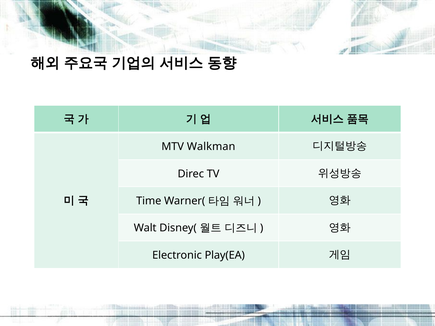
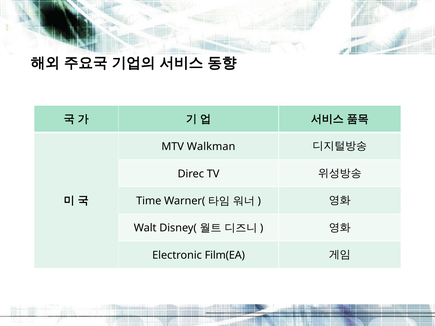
Play(EA: Play(EA -> Film(EA
